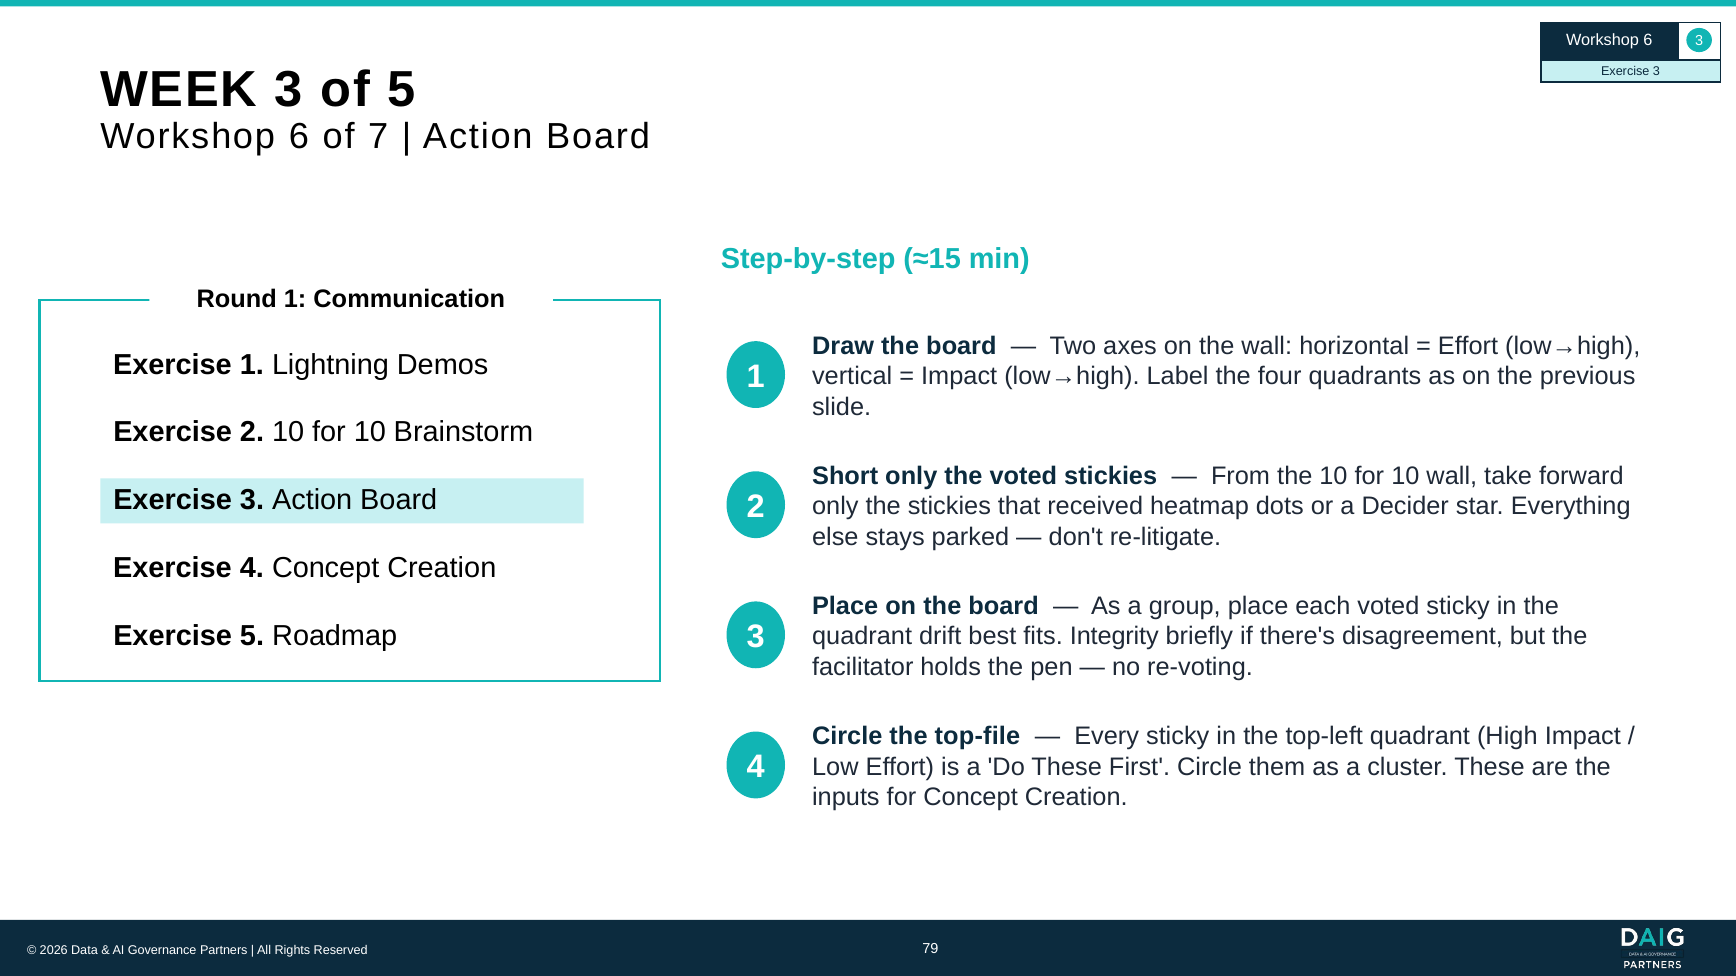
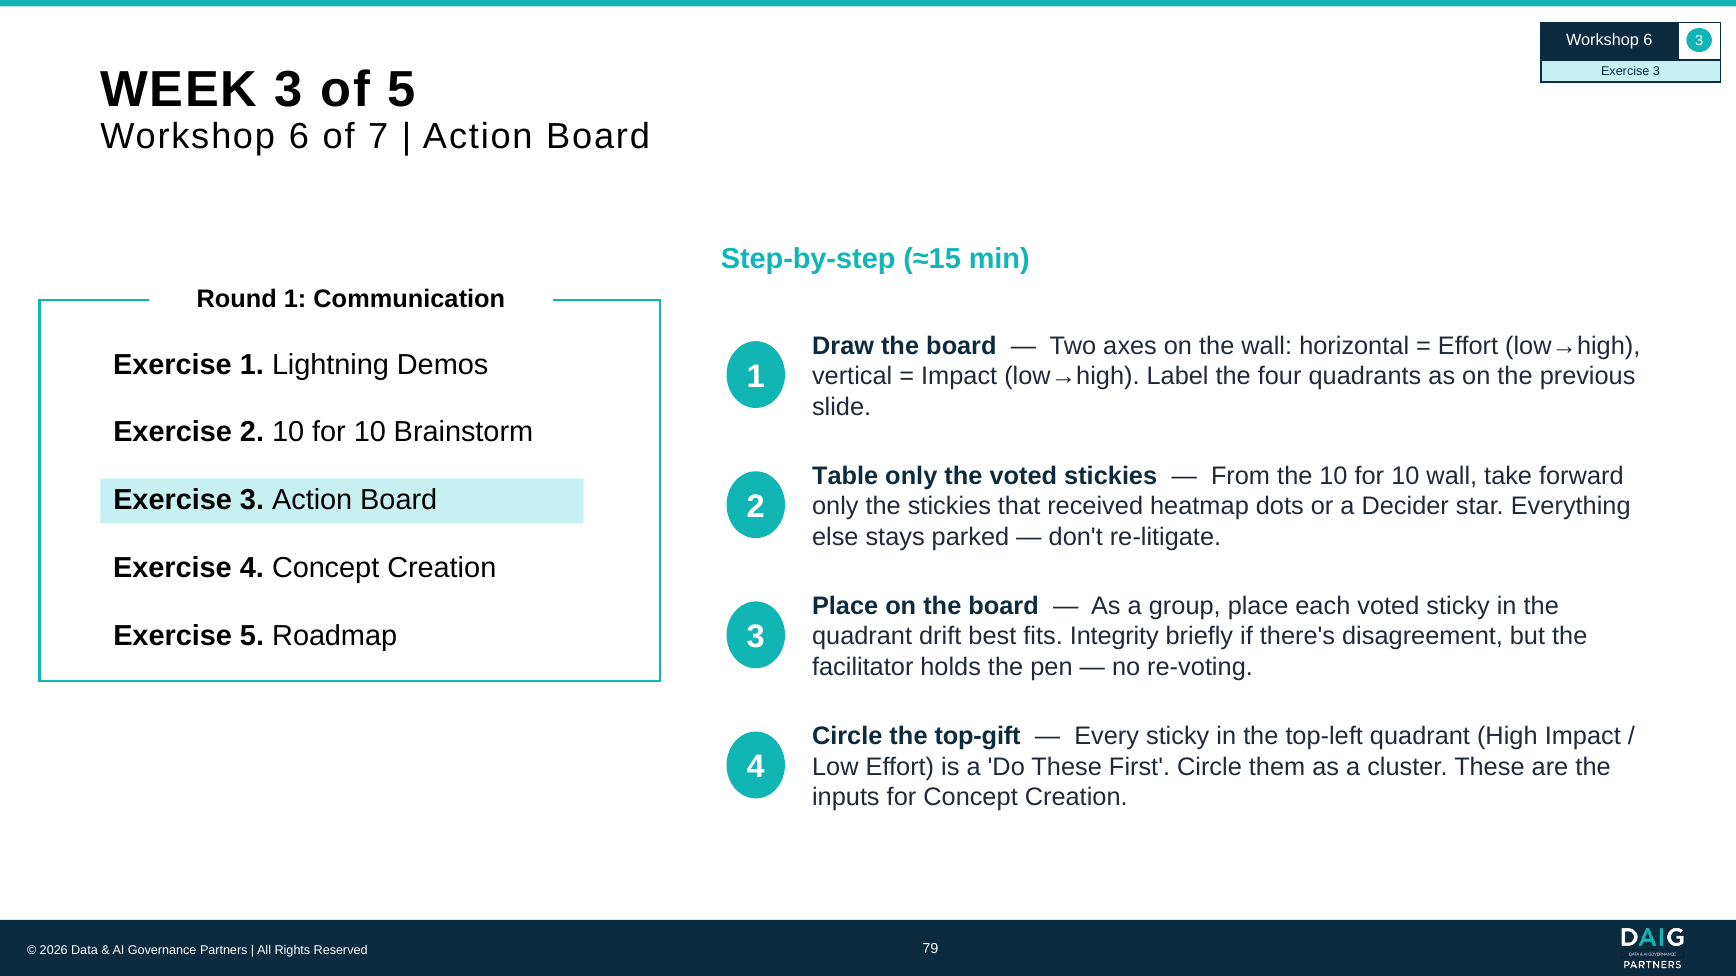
Short: Short -> Table
top-file: top-file -> top-gift
